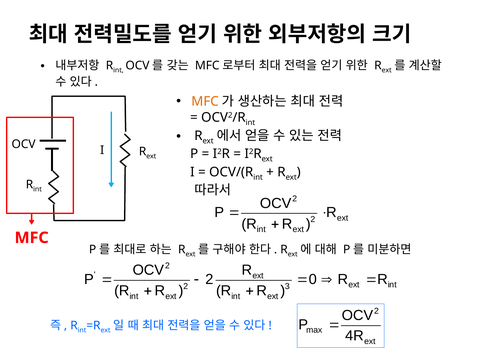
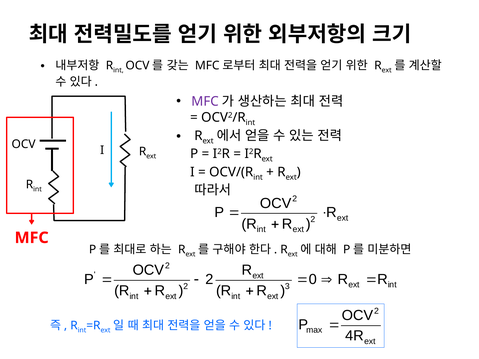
MFC at (205, 102) colour: orange -> purple
